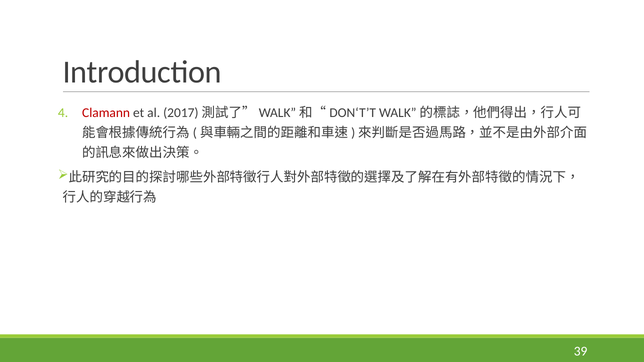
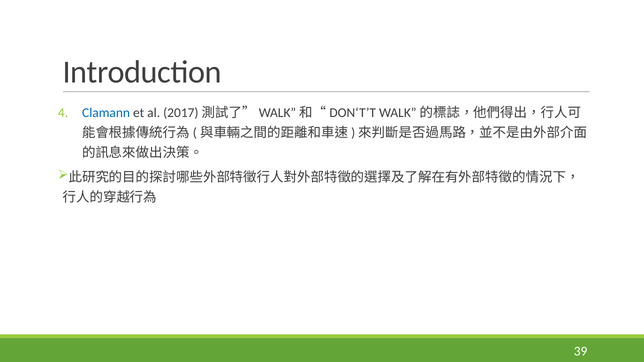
Clamann colour: red -> blue
